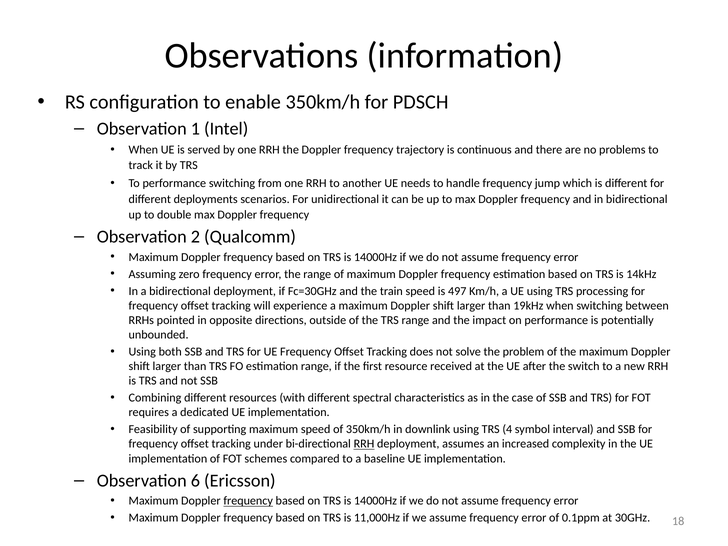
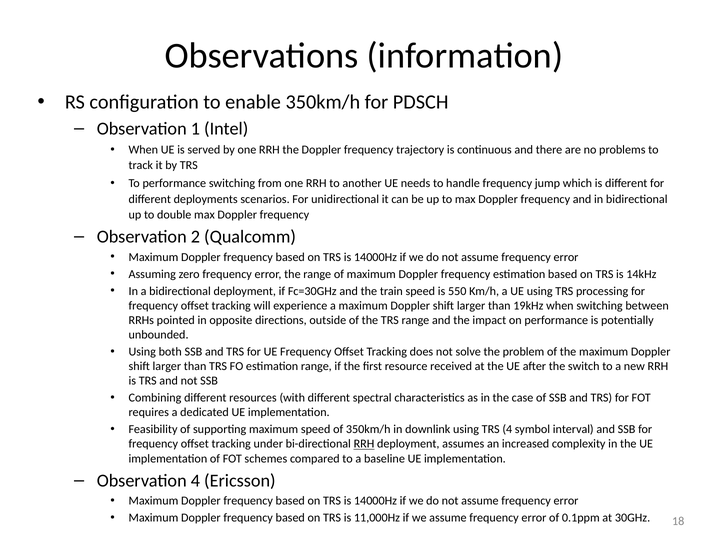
497: 497 -> 550
Observation 6: 6 -> 4
frequency at (248, 501) underline: present -> none
